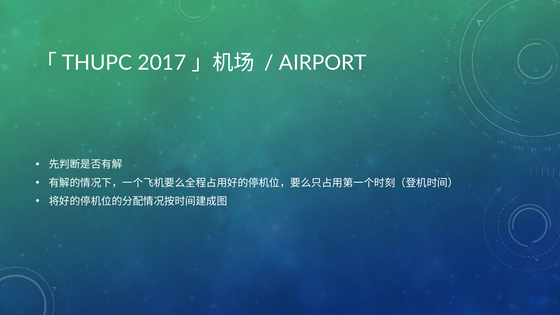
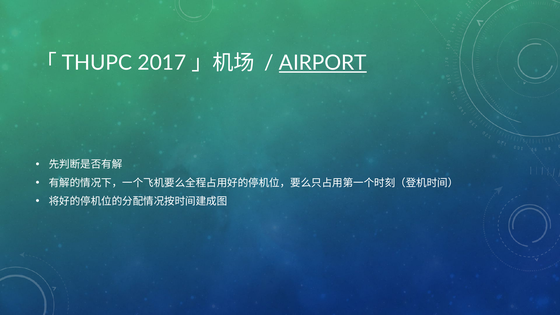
AIRPORT underline: none -> present
